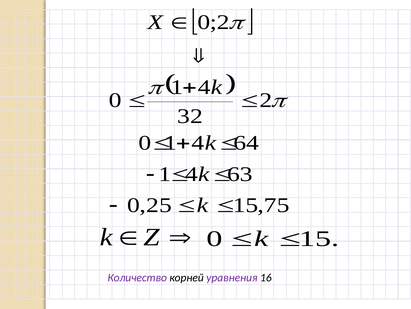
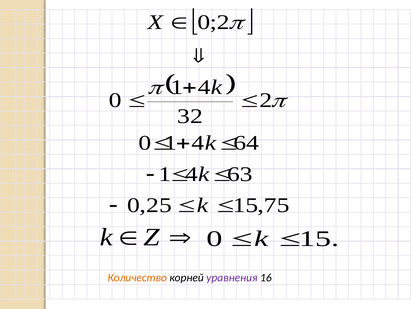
Количество colour: purple -> orange
